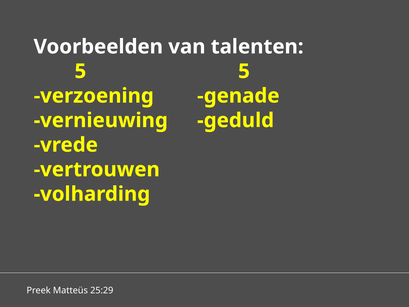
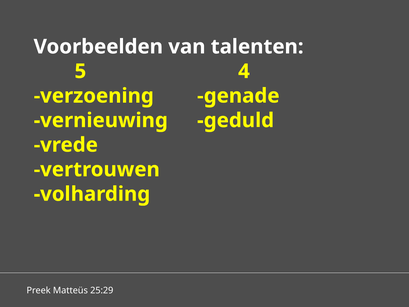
5 5: 5 -> 4
